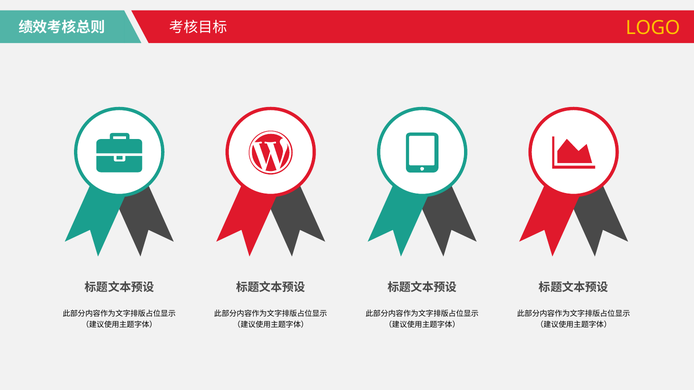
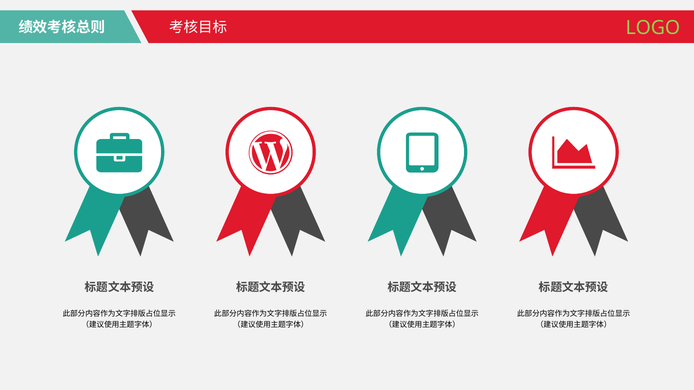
LOGO colour: yellow -> light green
